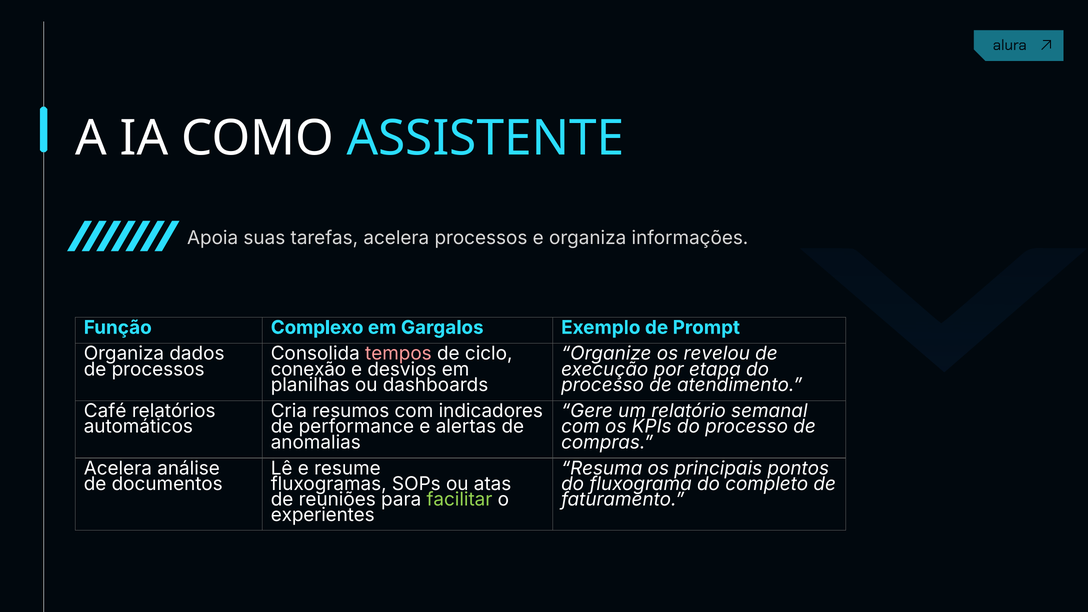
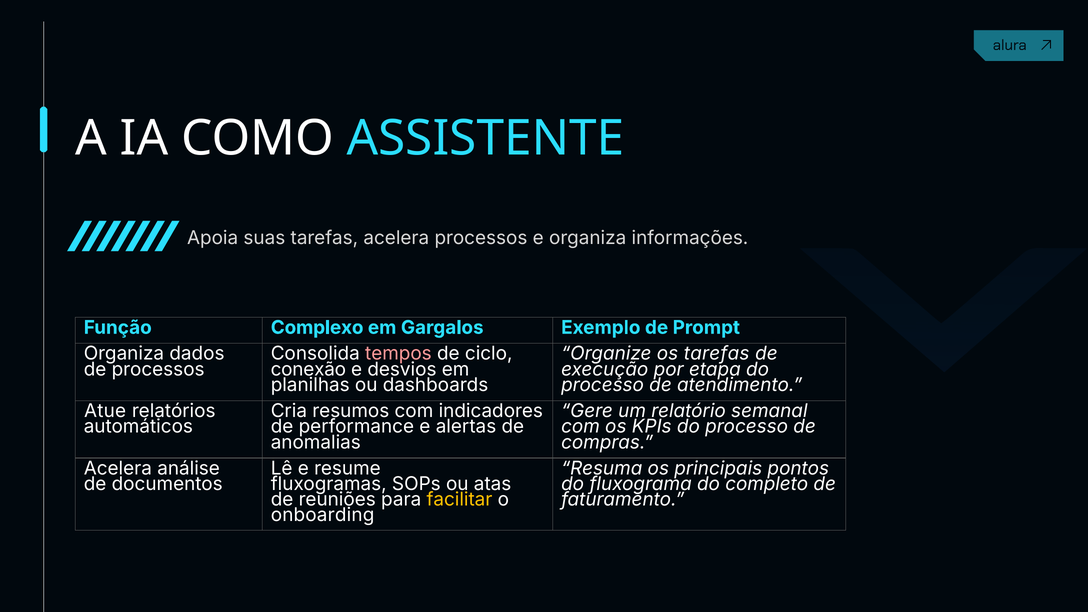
os revelou: revelou -> tarefas
Café: Café -> Atue
facilitar colour: light green -> yellow
experientes: experientes -> onboarding
